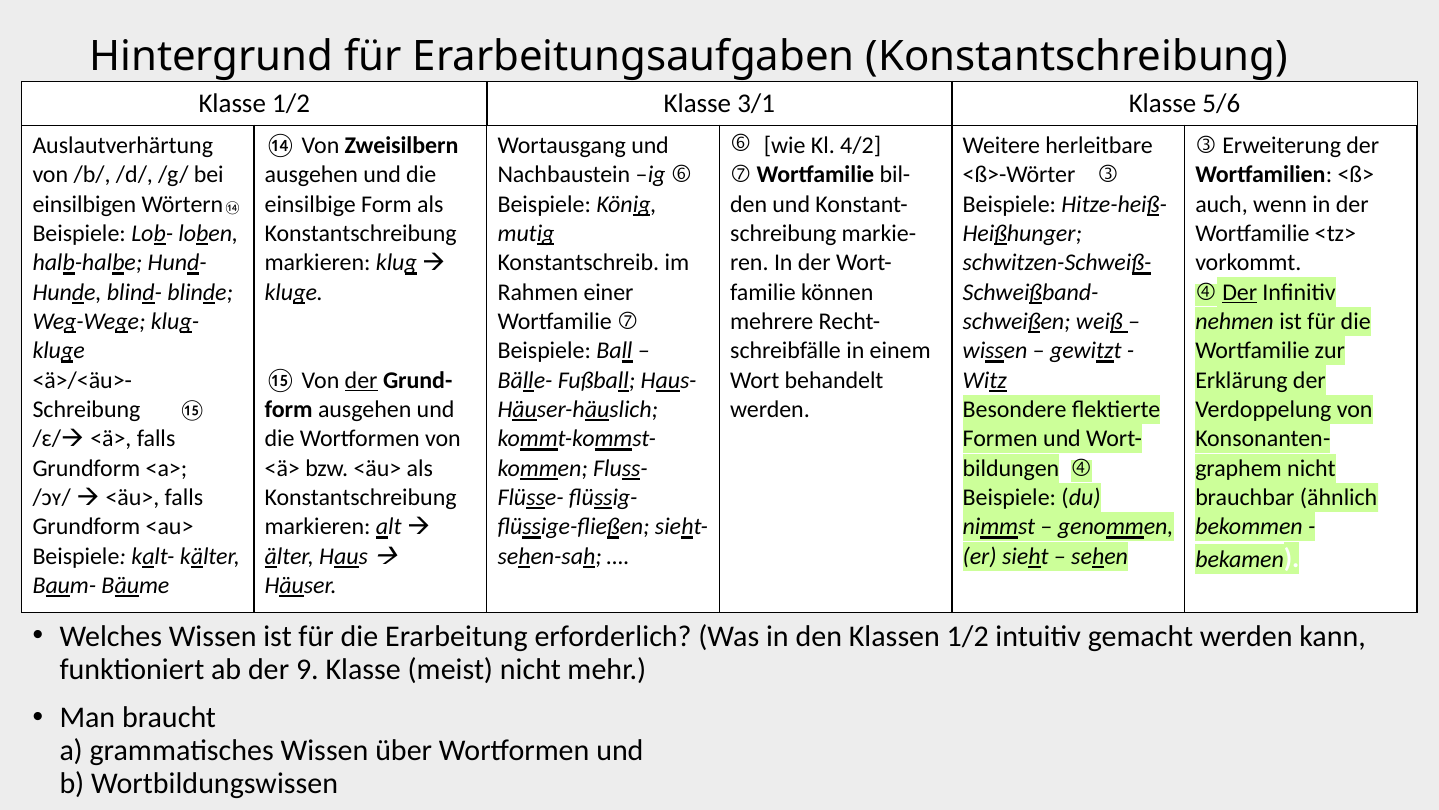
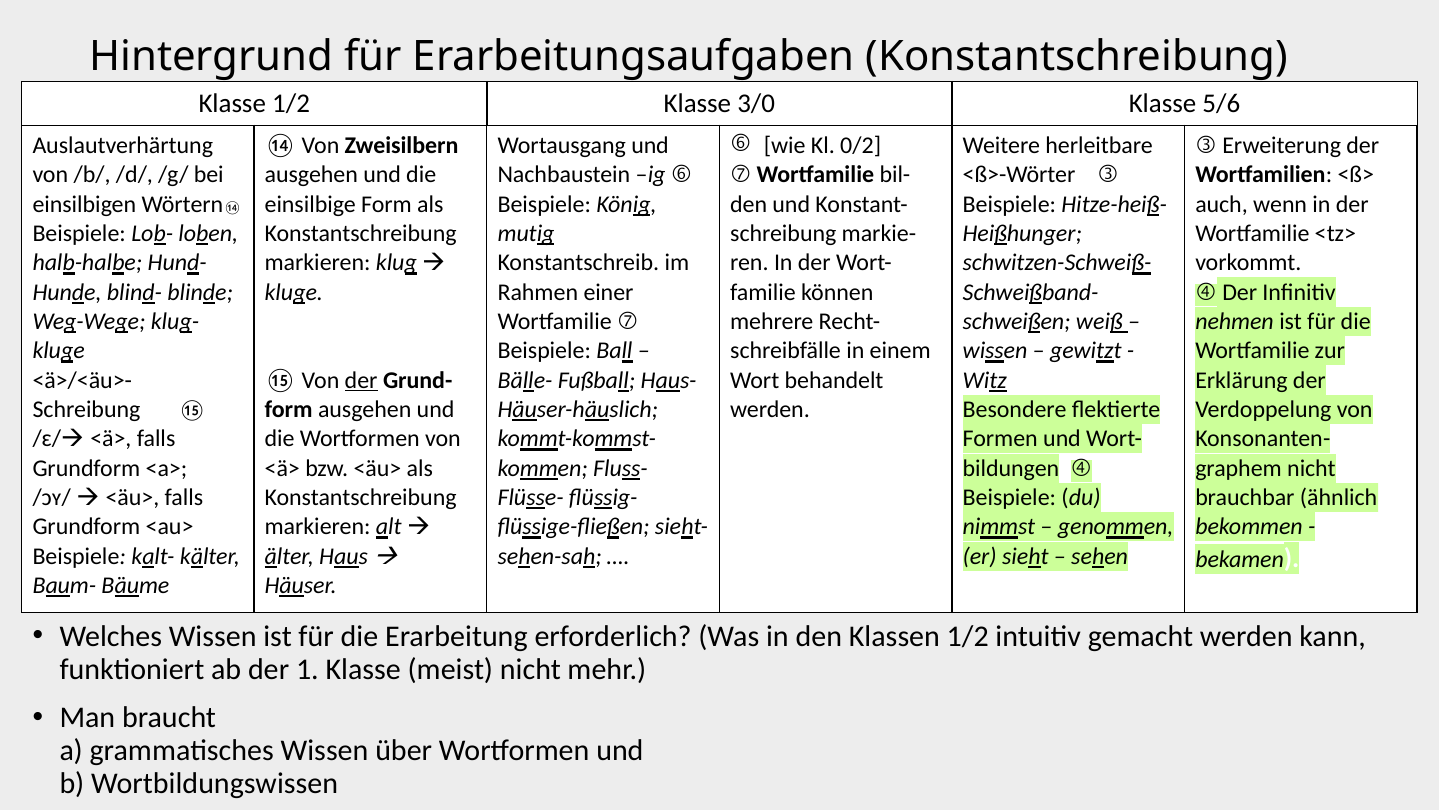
3/1: 3/1 -> 3/0
4/2: 4/2 -> 0/2
Der at (1240, 292) underline: present -> none
9: 9 -> 1
